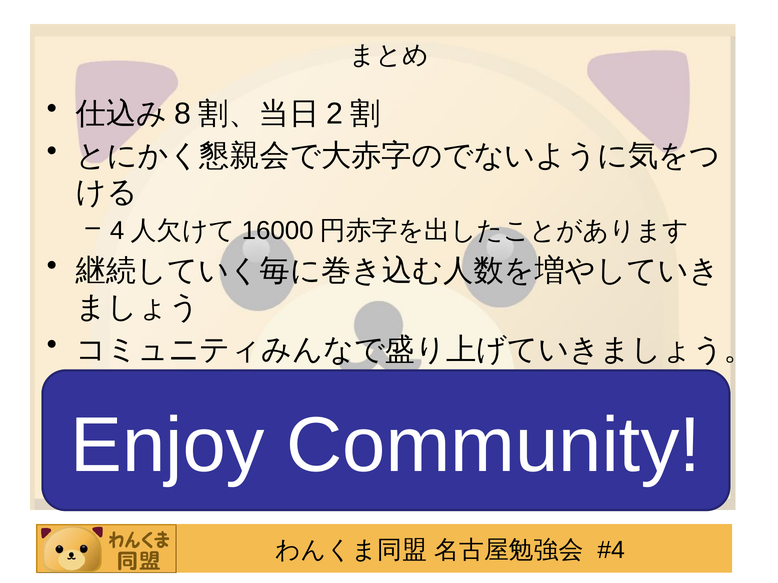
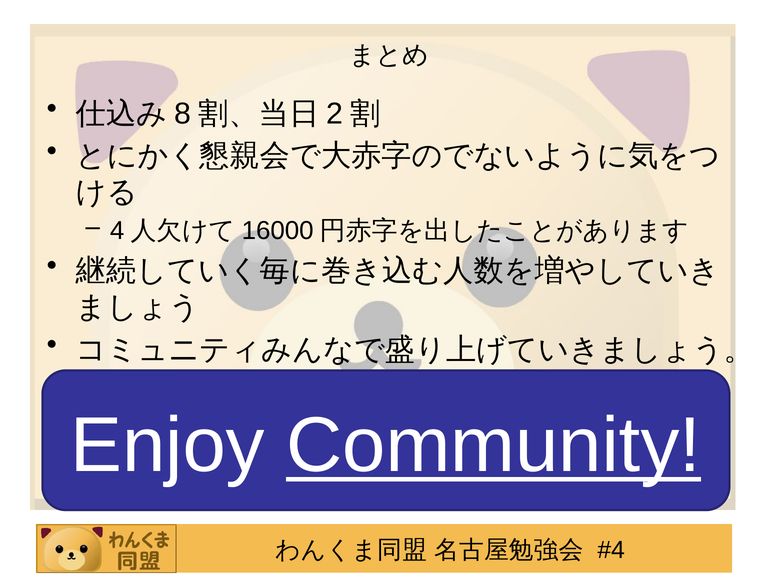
Community underline: none -> present
